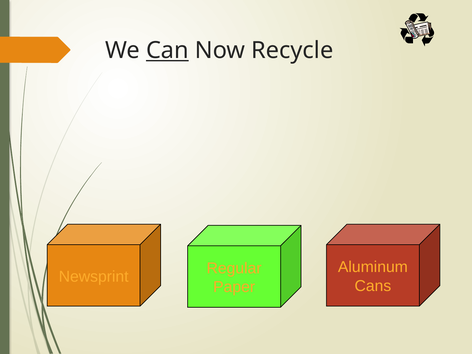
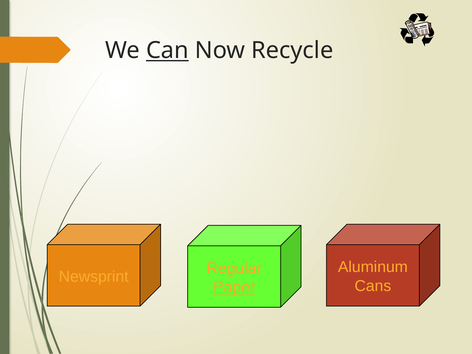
Paper underline: none -> present
